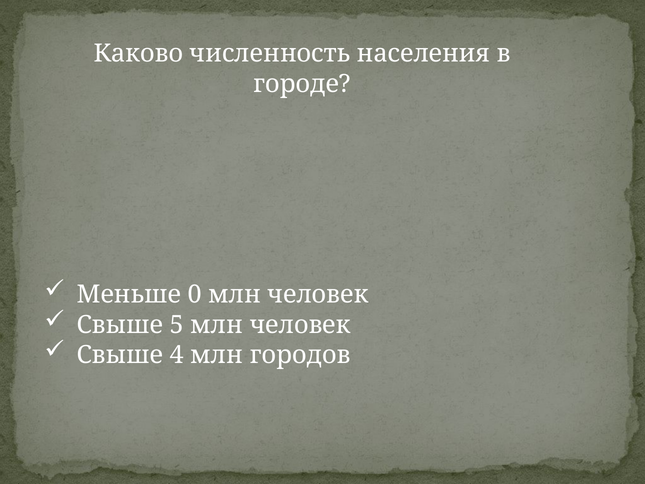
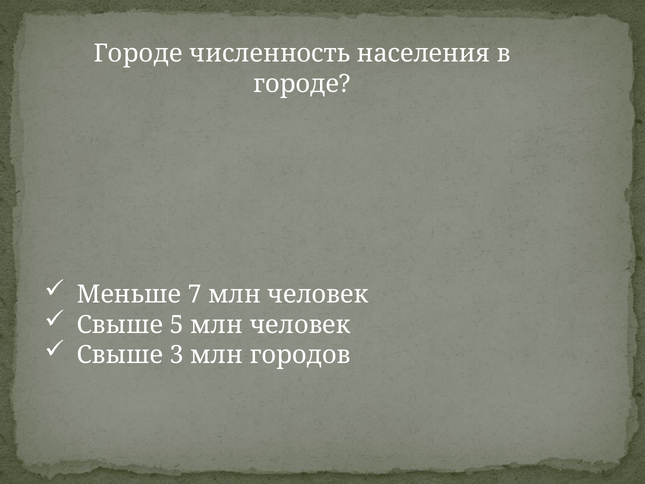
Каково at (138, 54): Каково -> Городе
0: 0 -> 7
4: 4 -> 3
